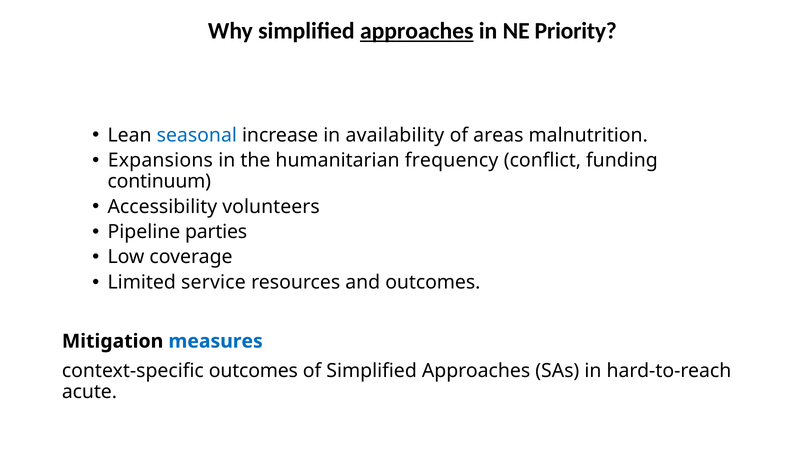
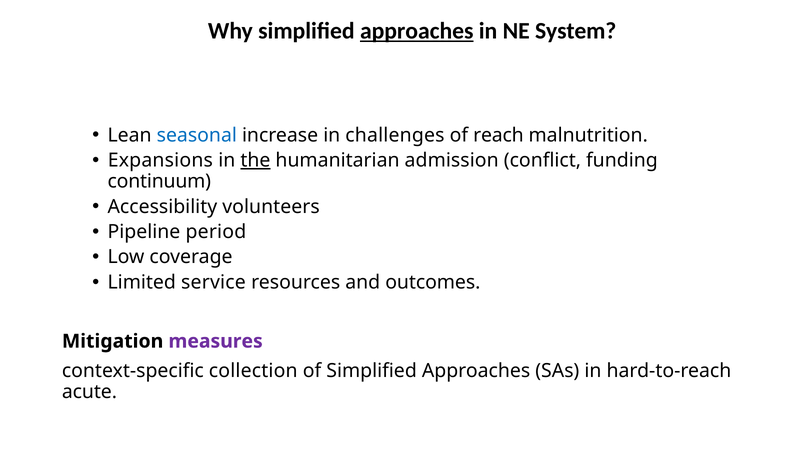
Priority: Priority -> System
availability: availability -> challenges
areas: areas -> reach
the underline: none -> present
frequency: frequency -> admission
parties: parties -> period
measures colour: blue -> purple
context-specific outcomes: outcomes -> collection
